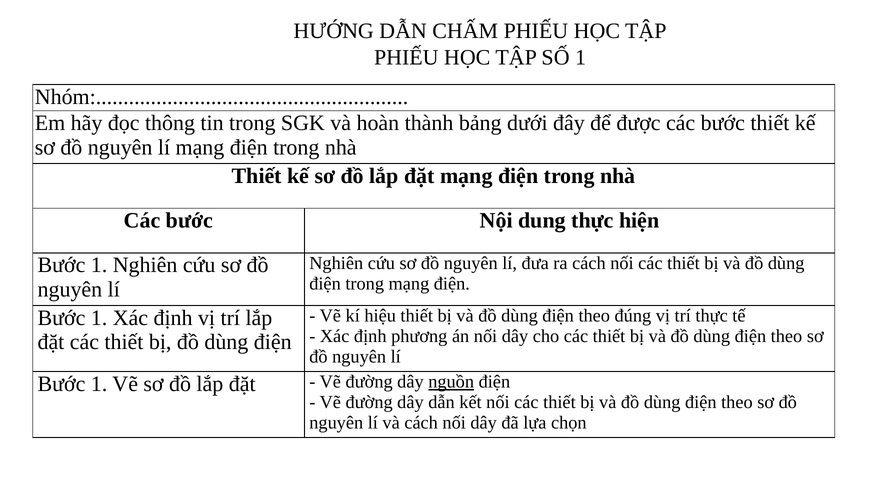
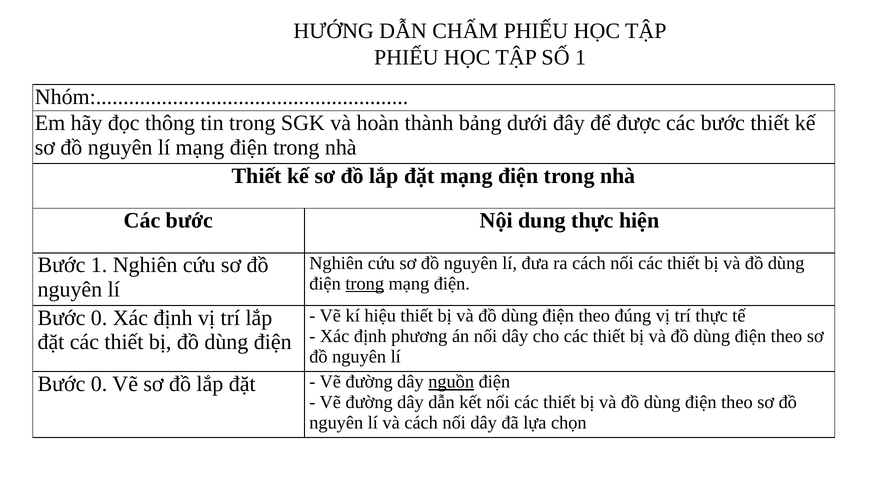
trong at (365, 283) underline: none -> present
1 at (99, 318): 1 -> 0
1 at (99, 384): 1 -> 0
